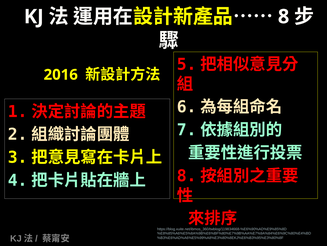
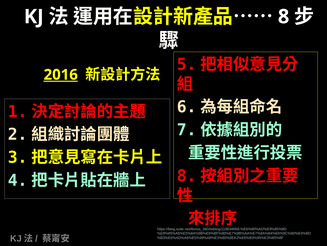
2016 underline: none -> present
